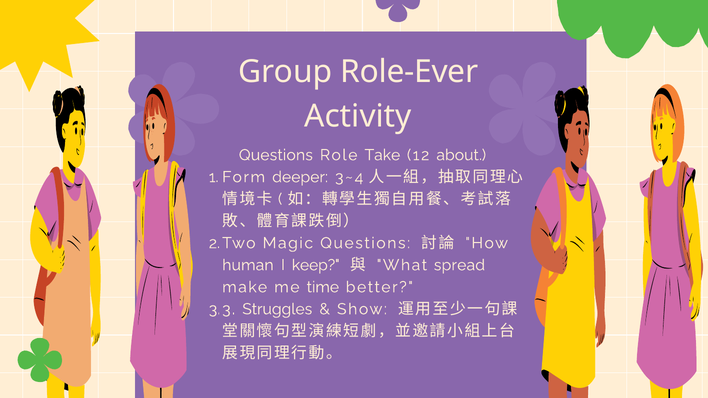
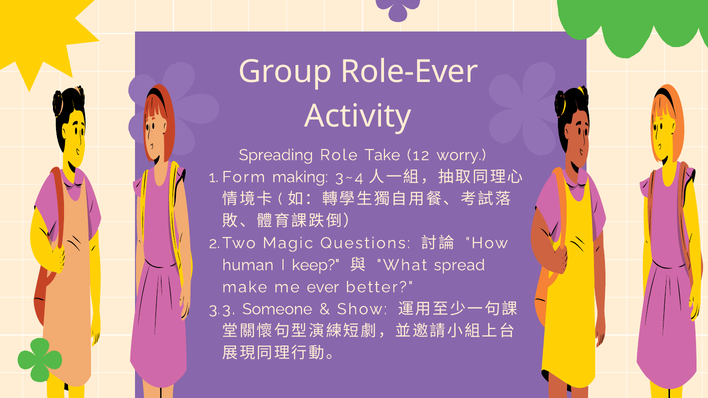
Questions at (276, 155): Questions -> Spreading
about: about -> worry
deeper: deeper -> making
time: time -> ever
Struggles: Struggles -> Someone
